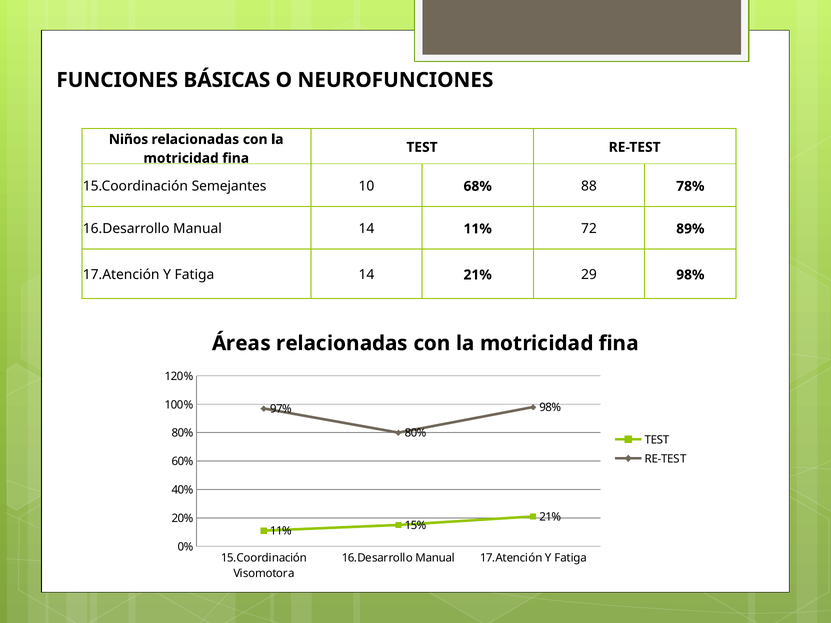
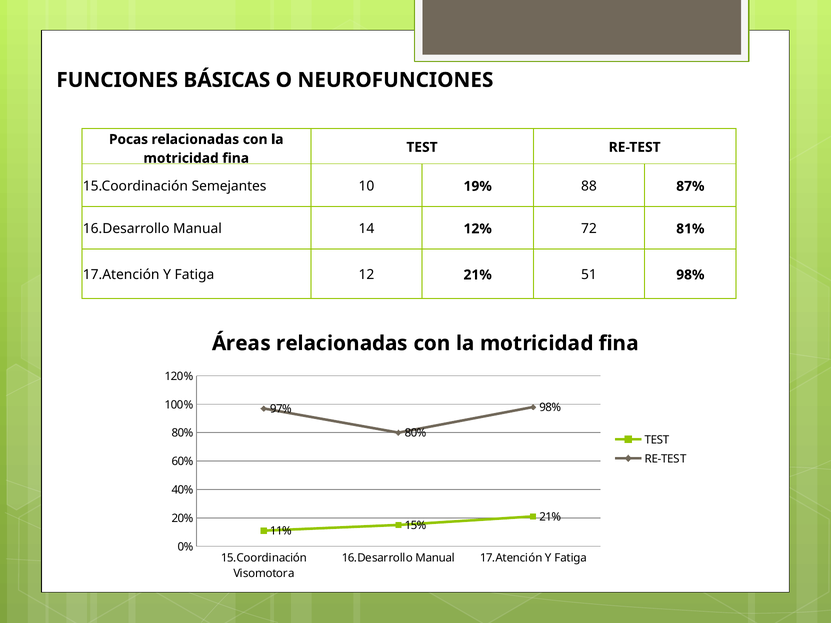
Niños: Niños -> Pocas
68%: 68% -> 19%
78%: 78% -> 87%
14 11%: 11% -> 12%
89%: 89% -> 81%
Fatiga 14: 14 -> 12
29: 29 -> 51
